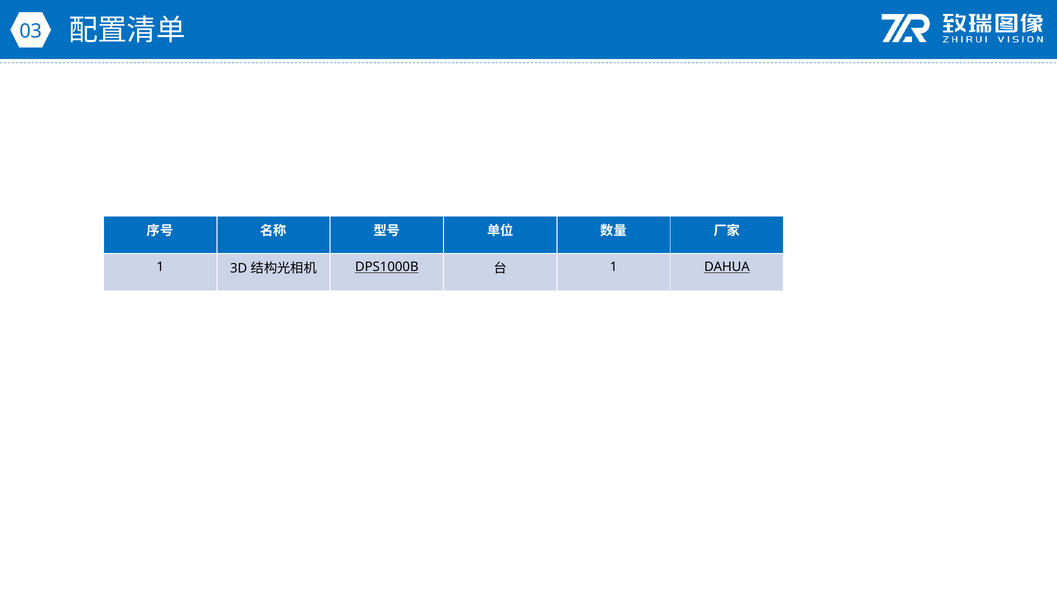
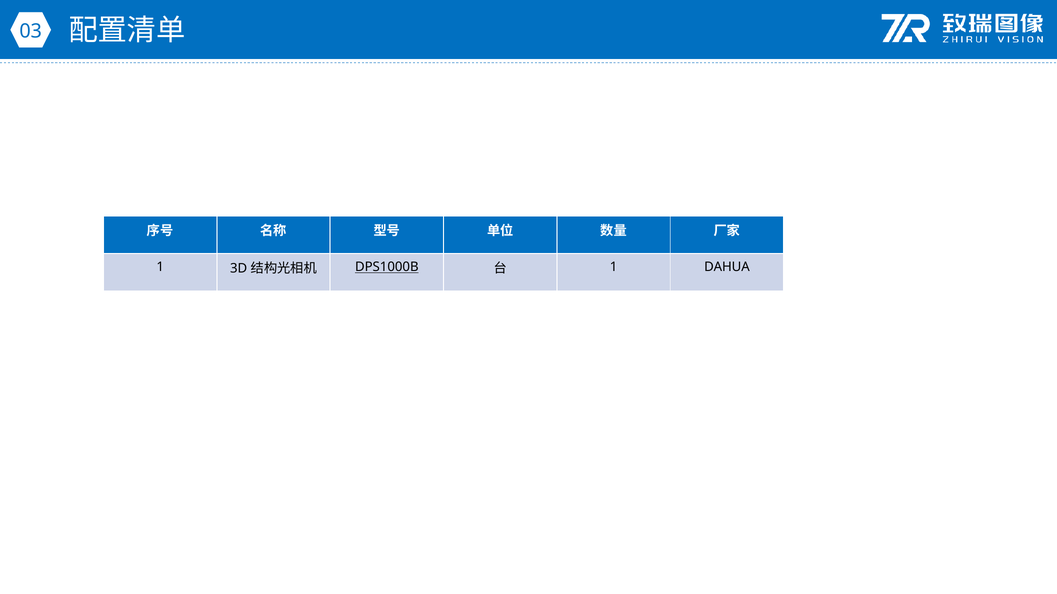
DAHUA underline: present -> none
